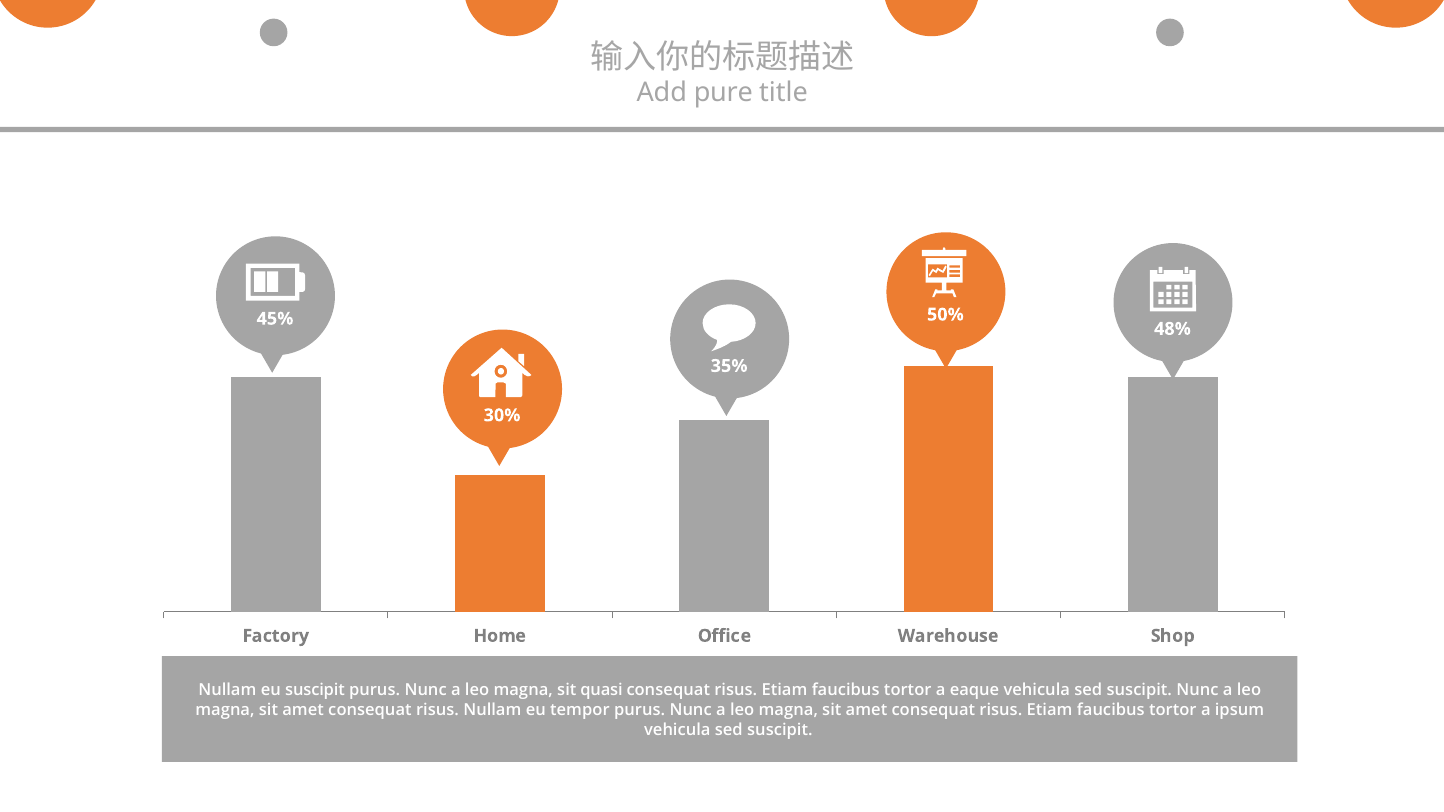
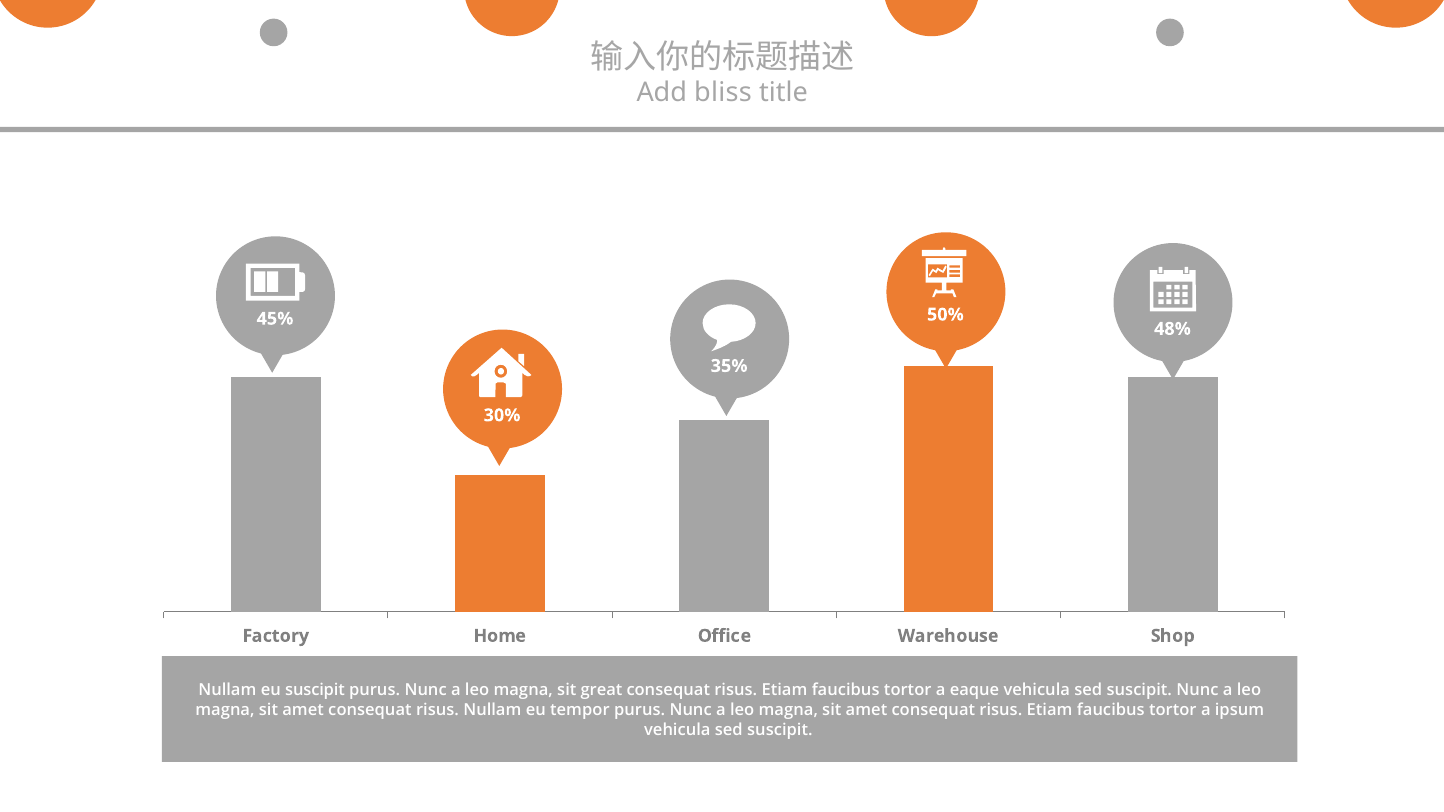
pure: pure -> bliss
quasi: quasi -> great
